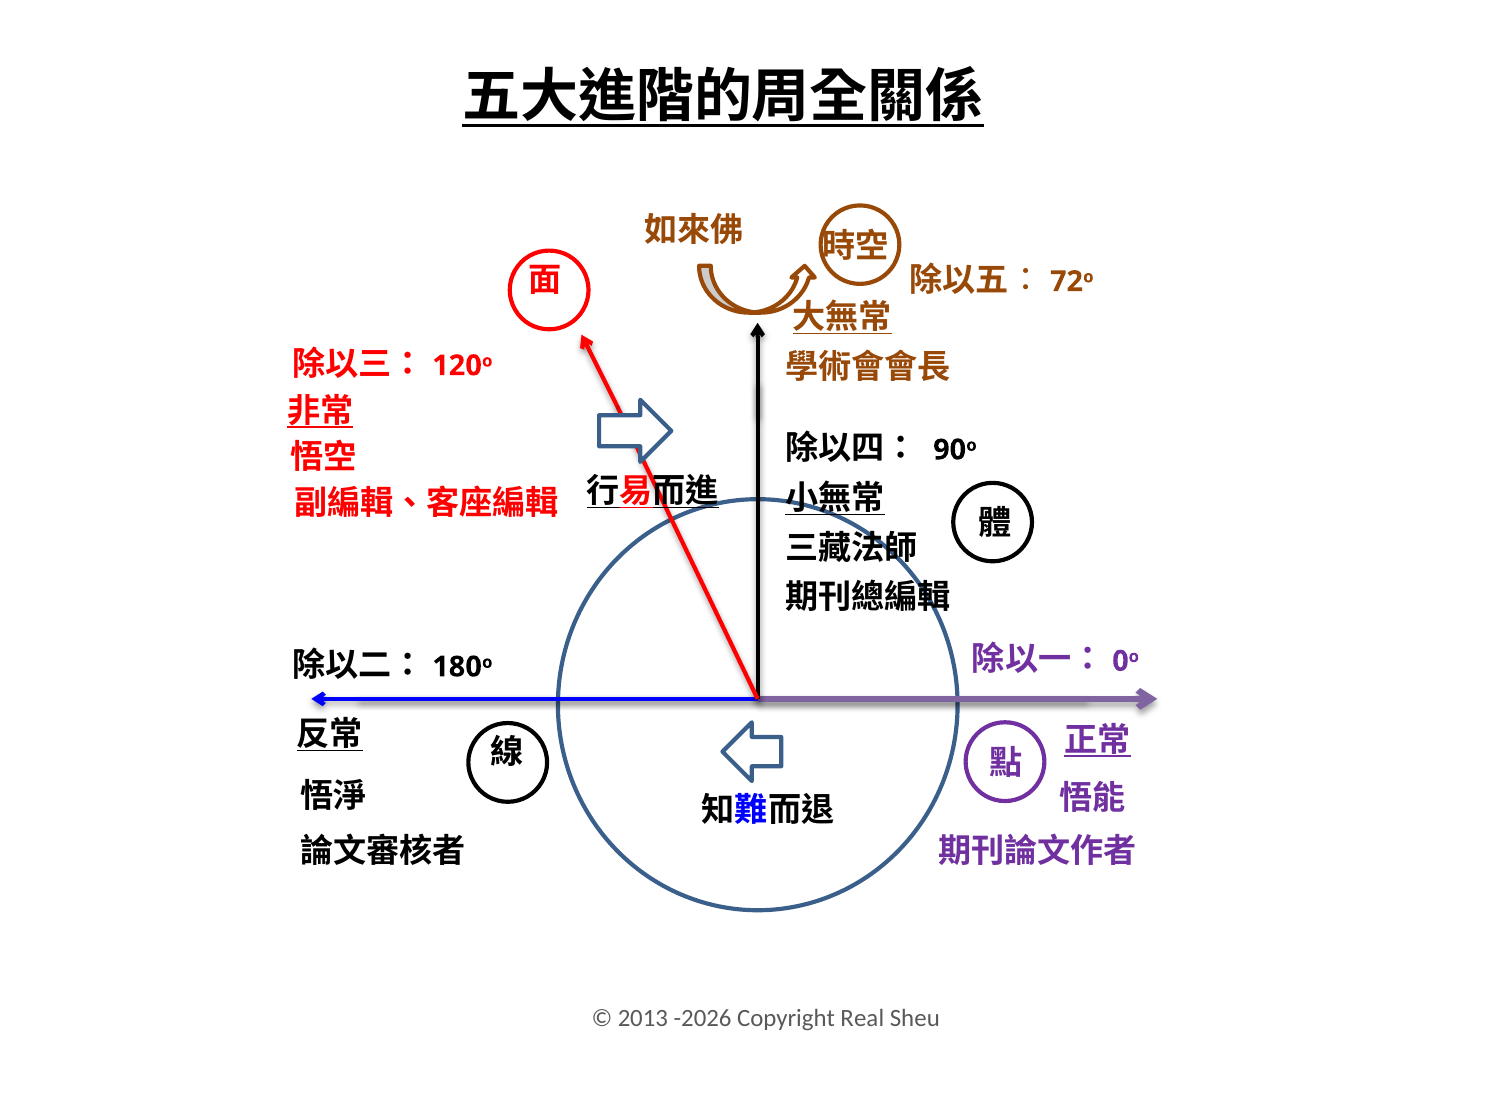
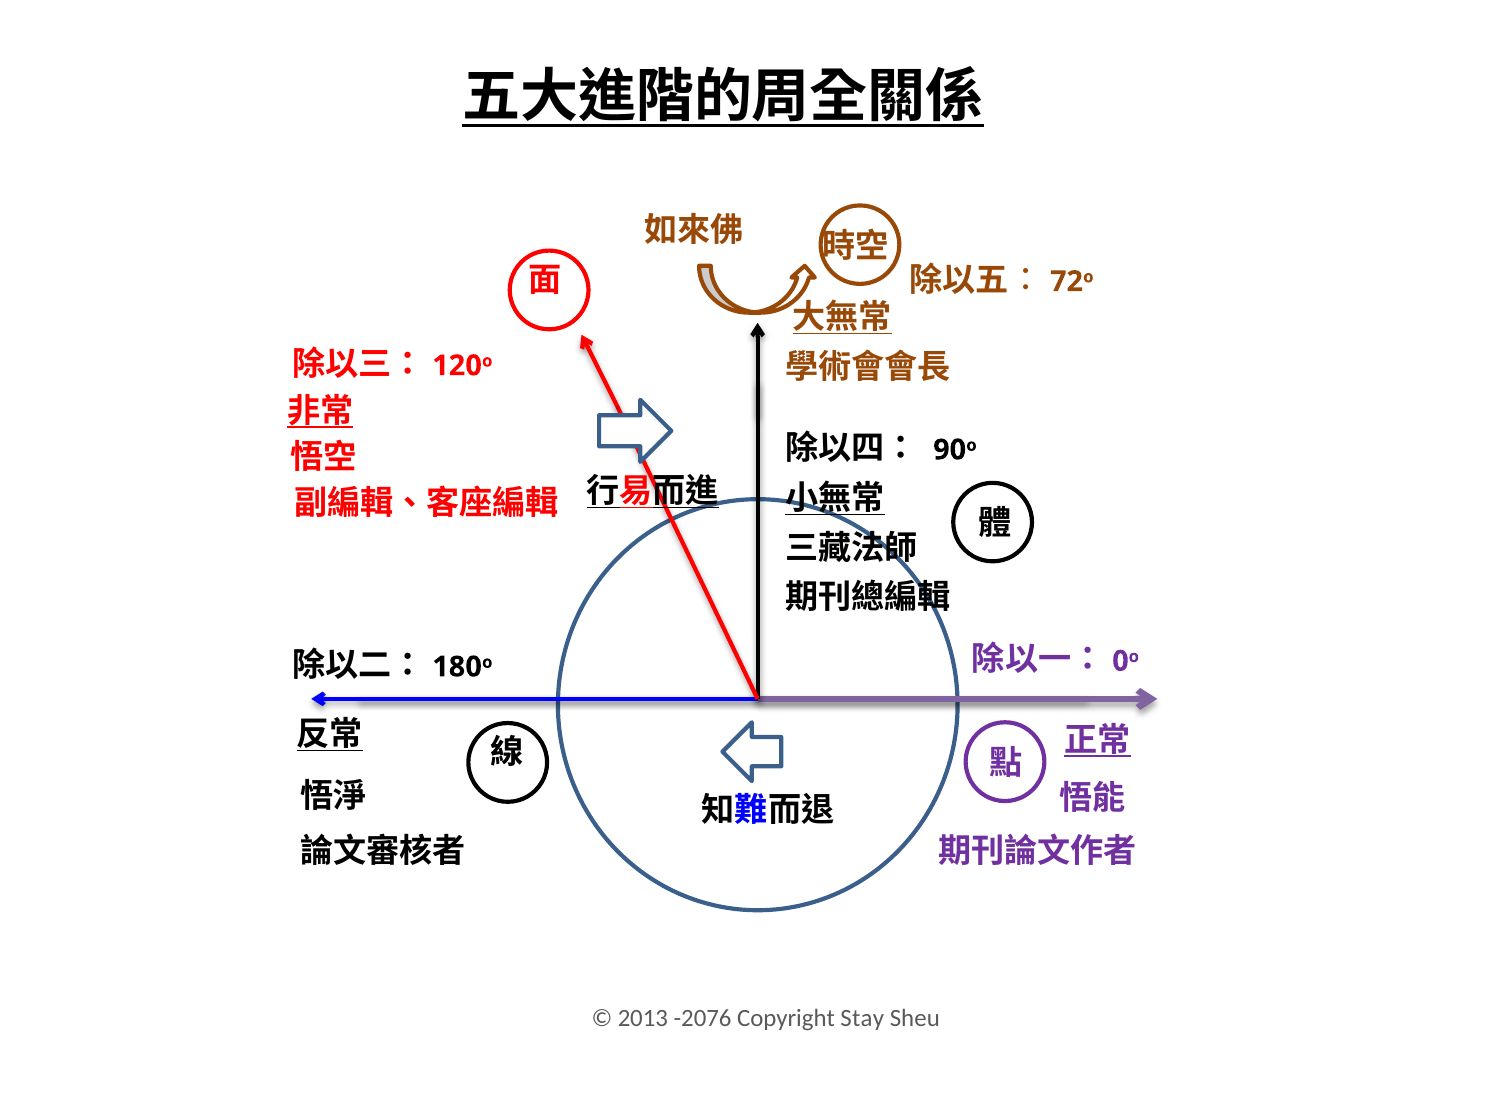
-2026: -2026 -> -2076
Real: Real -> Stay
